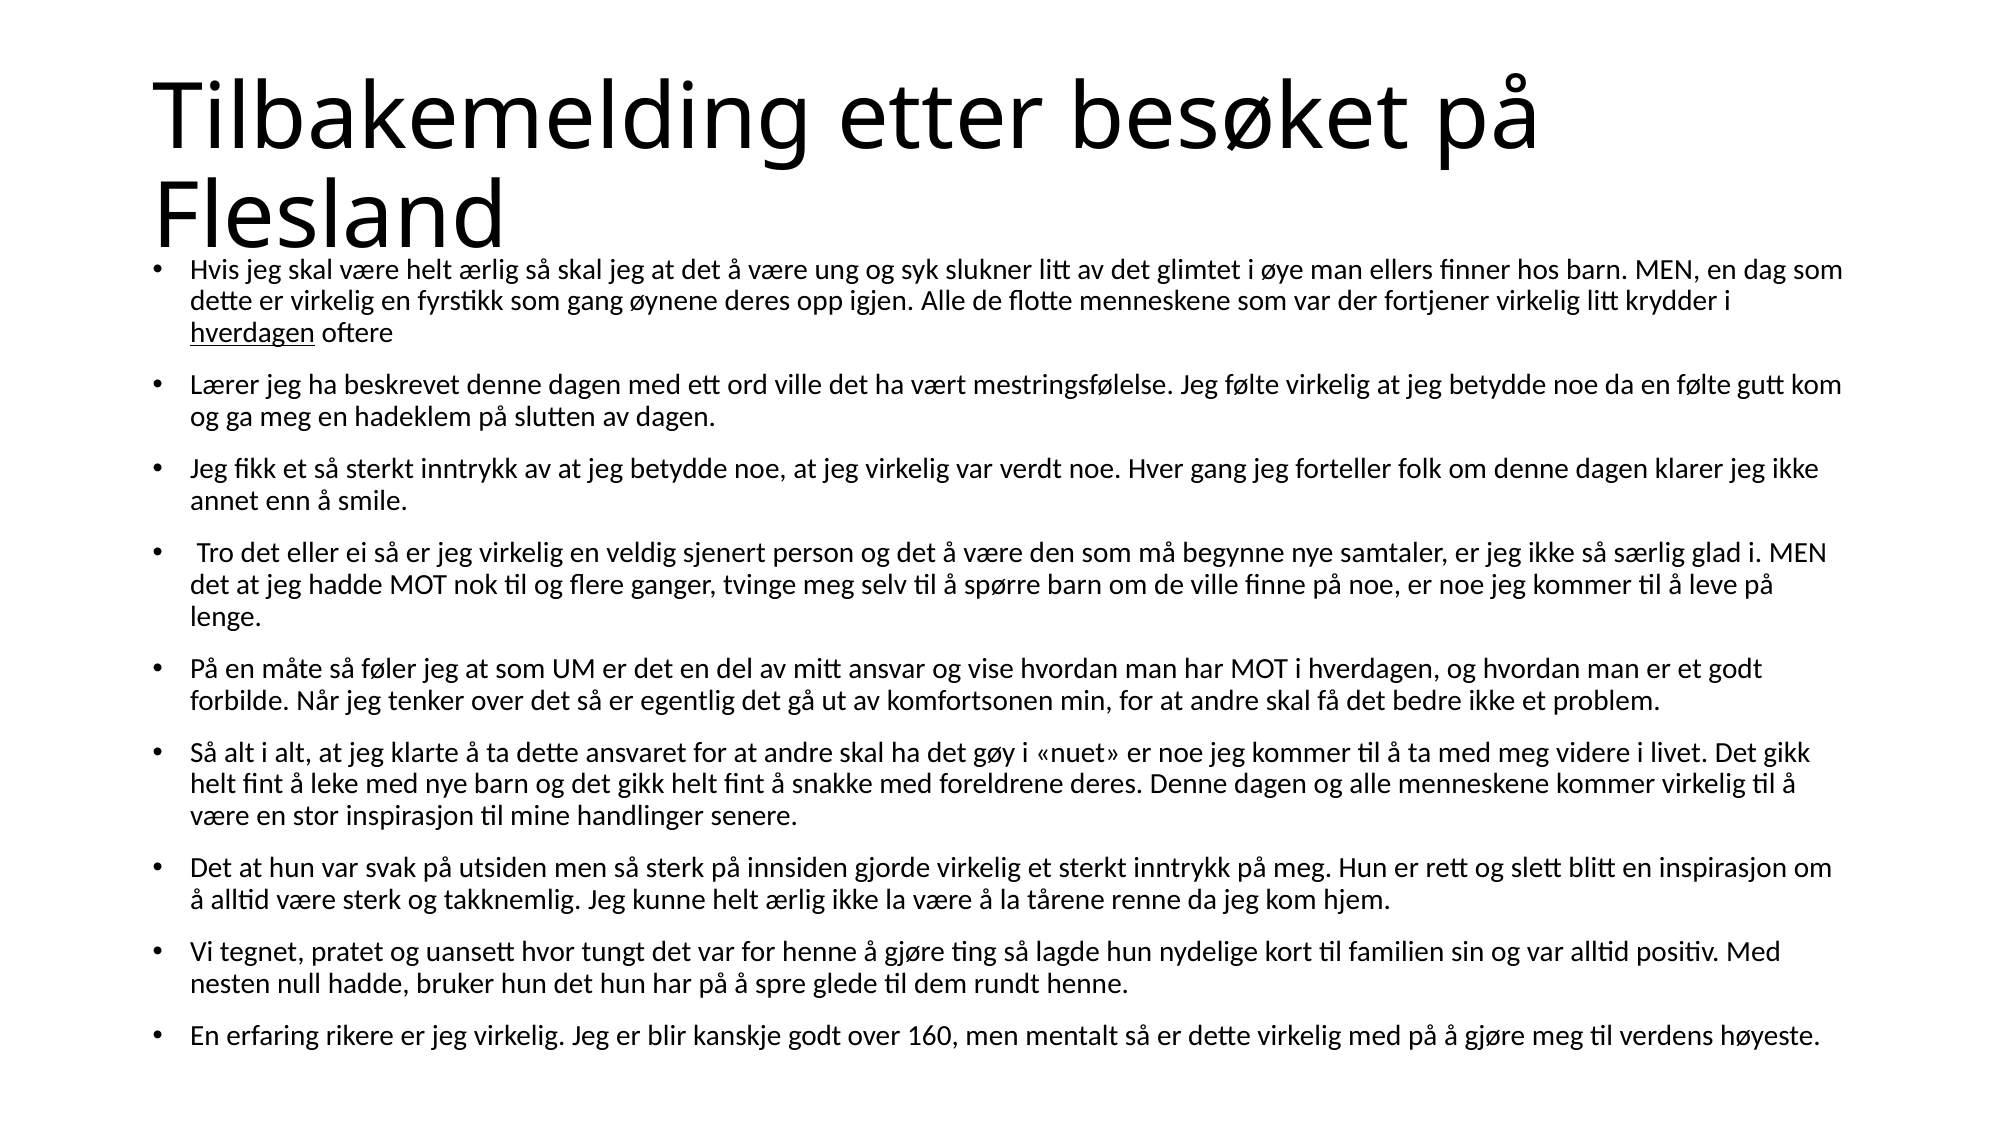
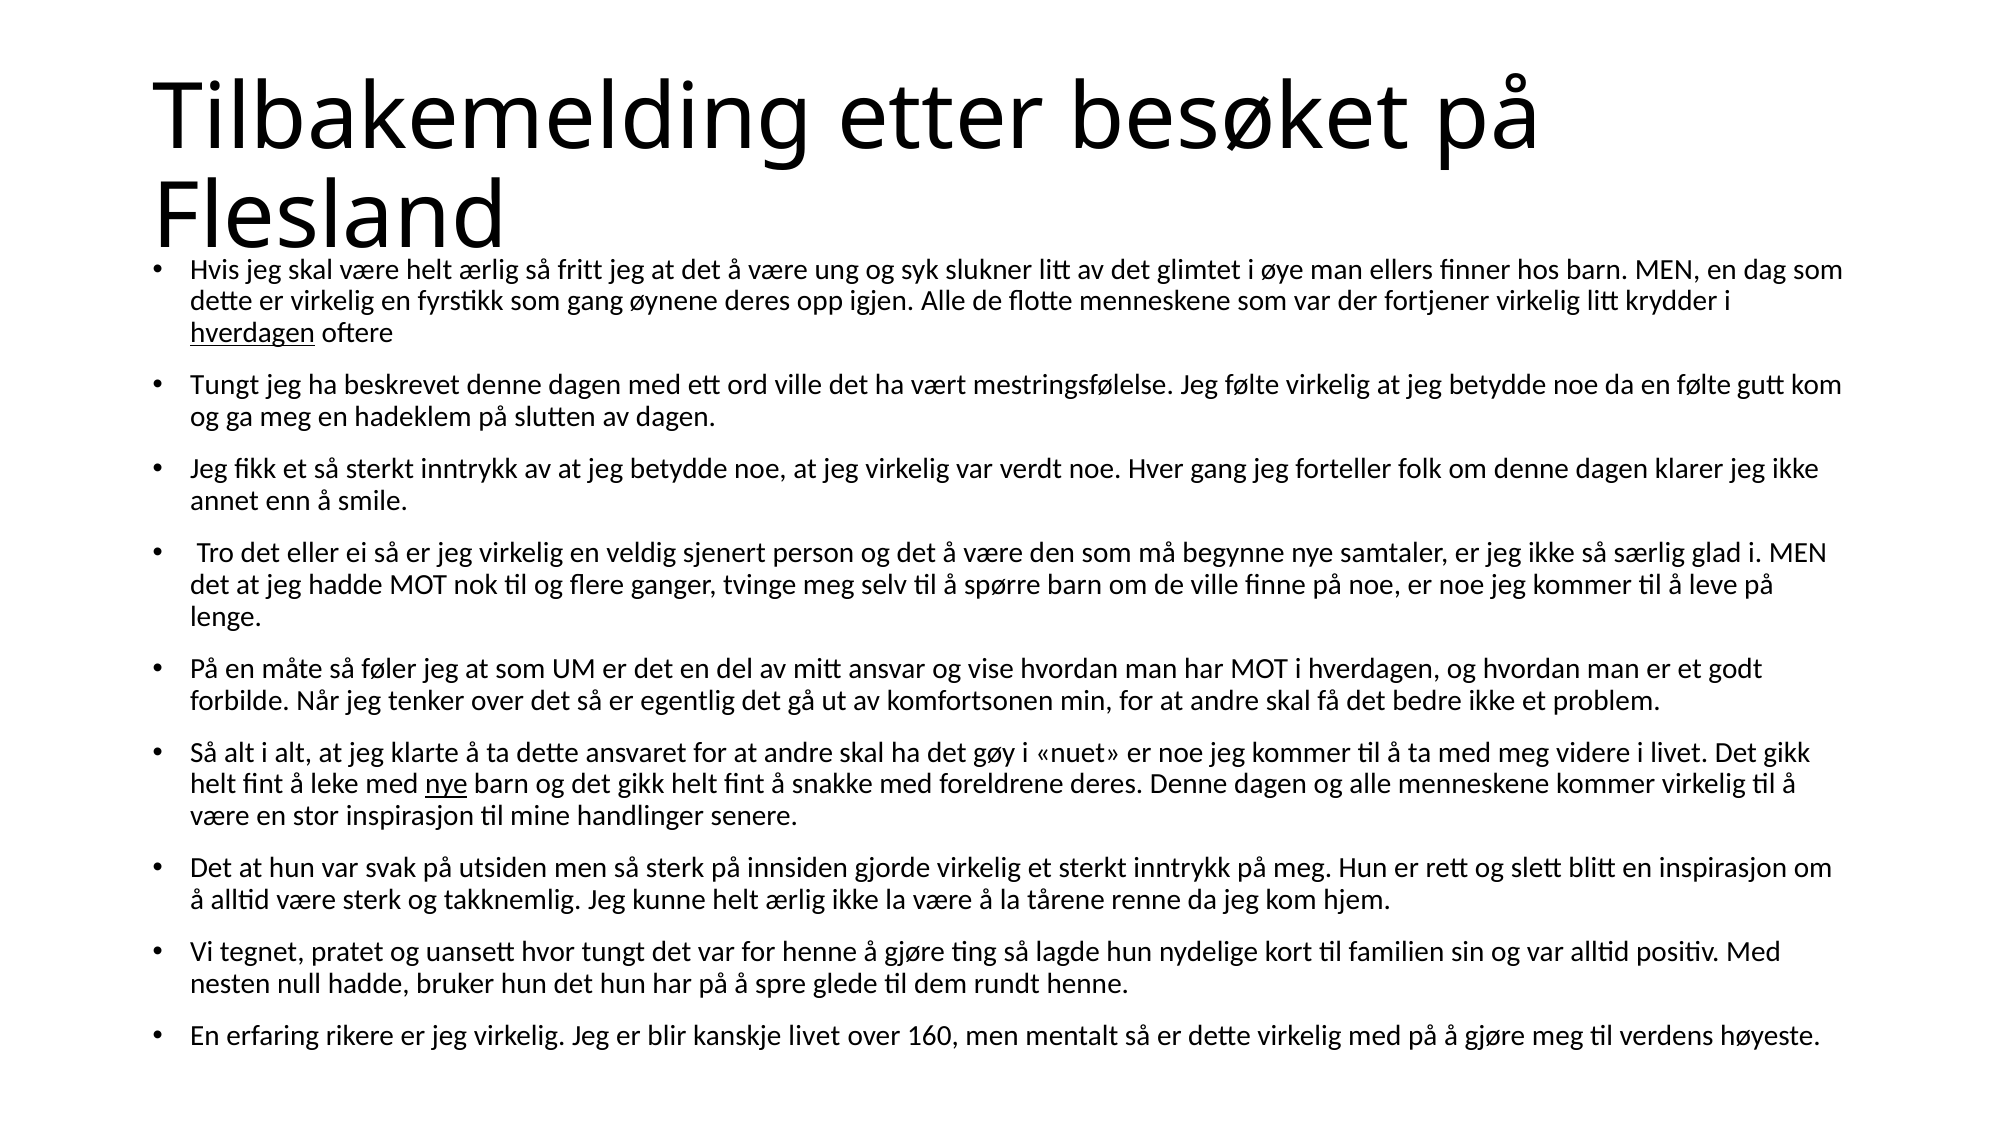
så skal: skal -> fritt
Lærer at (225, 385): Lærer -> Tungt
nye at (446, 784) underline: none -> present
kanskje godt: godt -> livet
